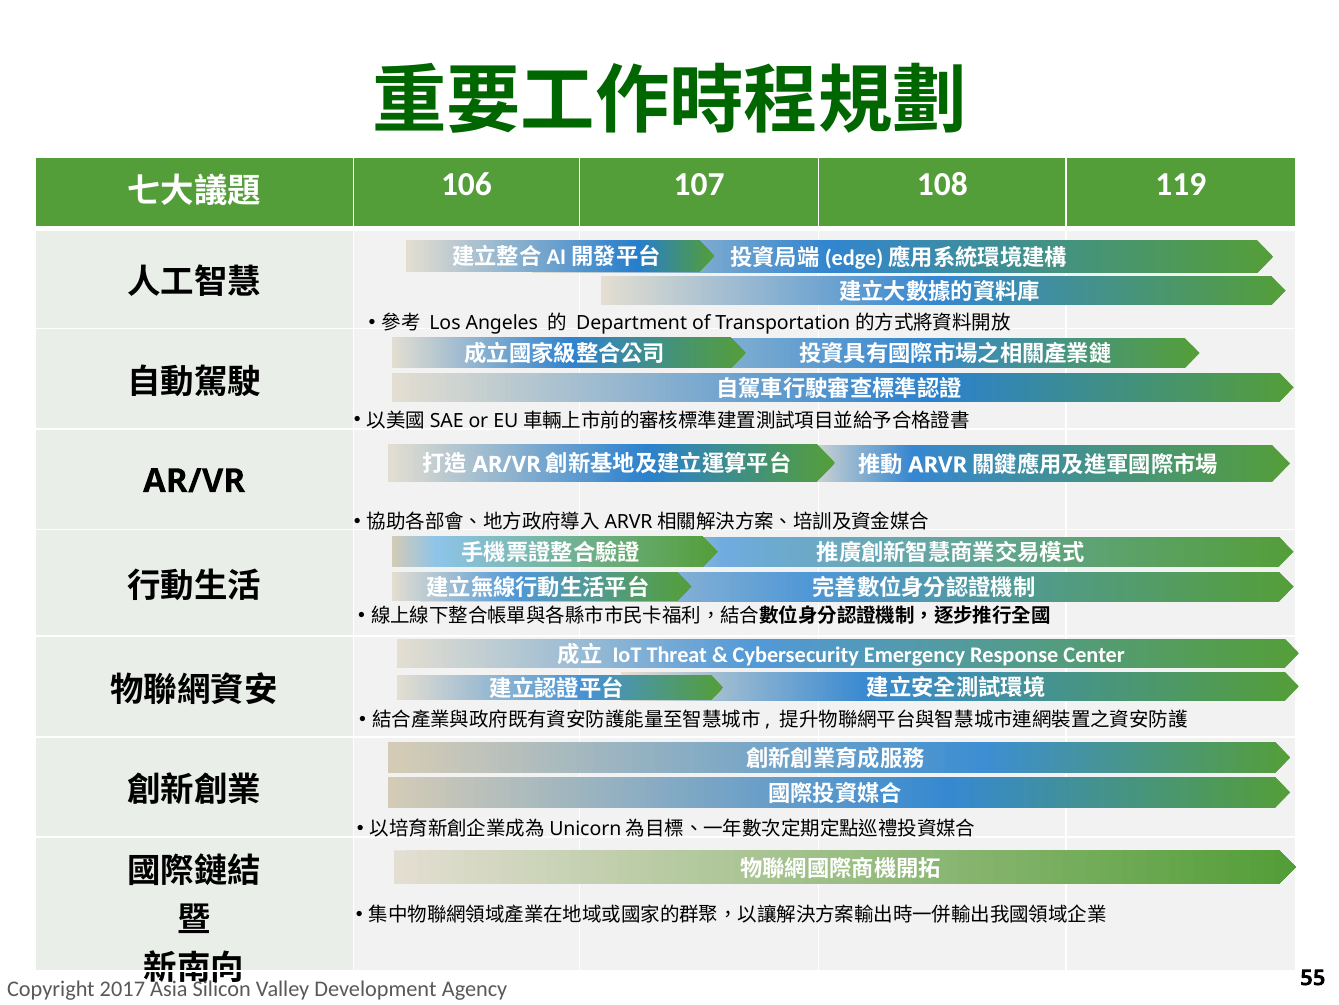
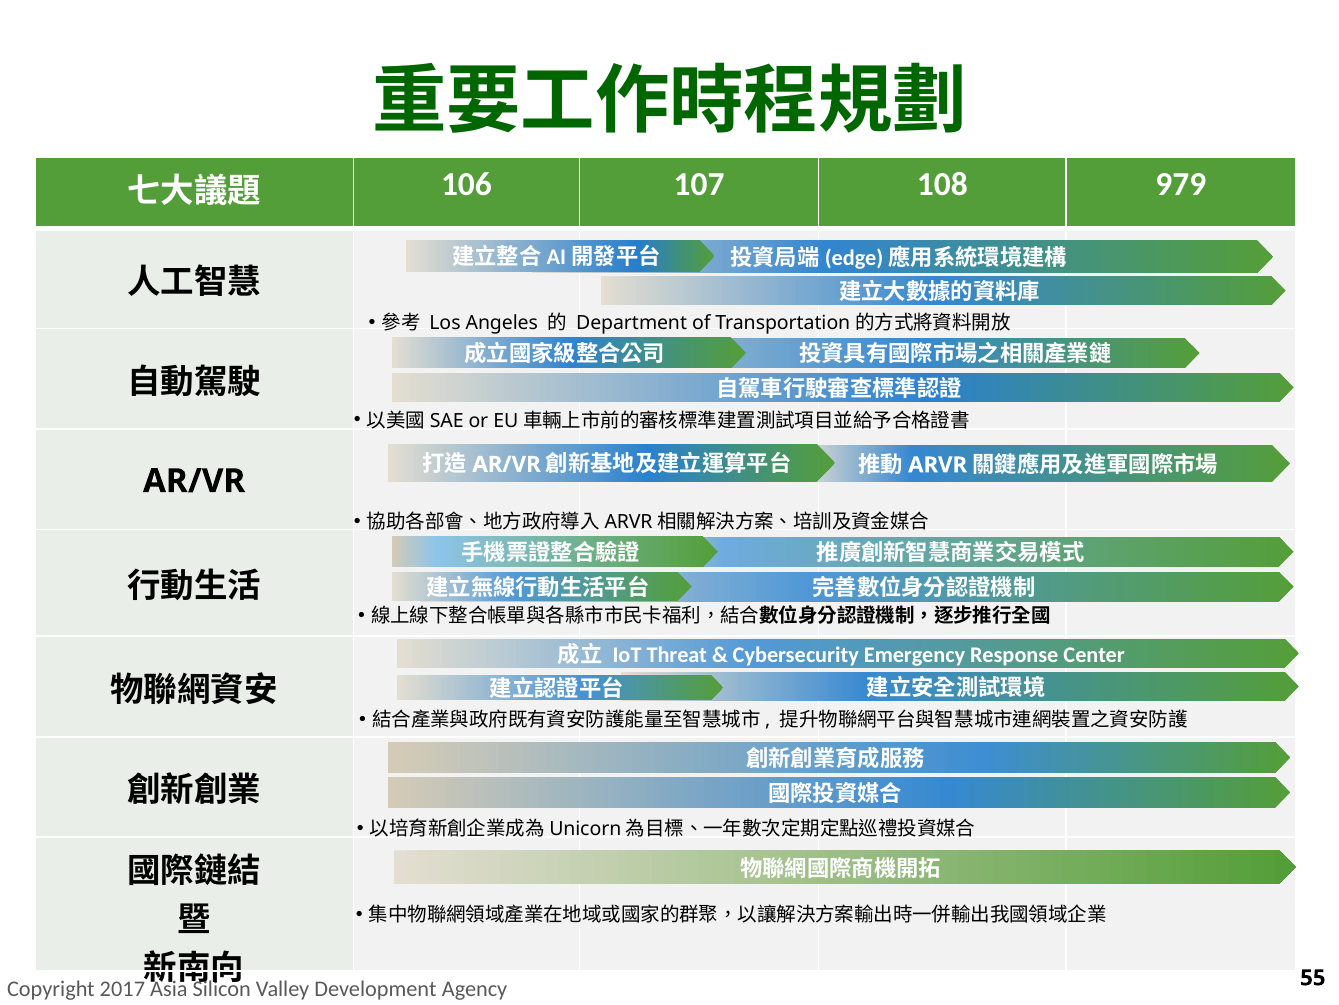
119: 119 -> 979
